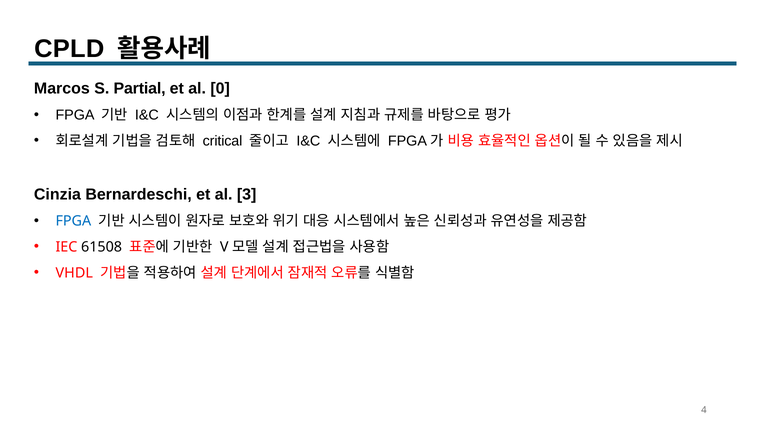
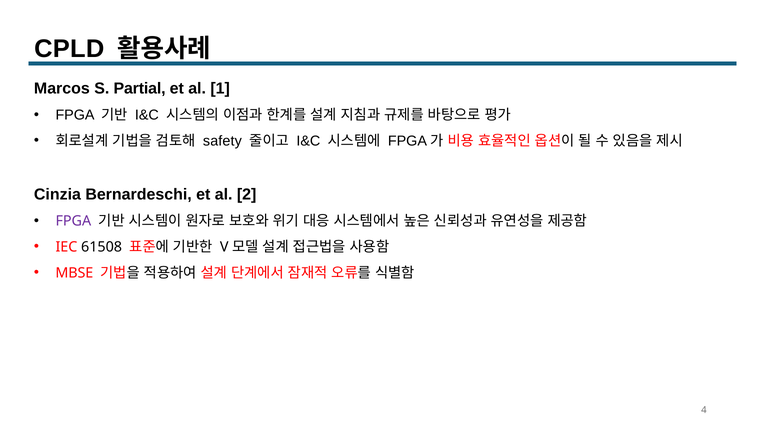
0: 0 -> 1
critical: critical -> safety
3: 3 -> 2
FPGA at (73, 221) colour: blue -> purple
VHDL: VHDL -> MBSE
